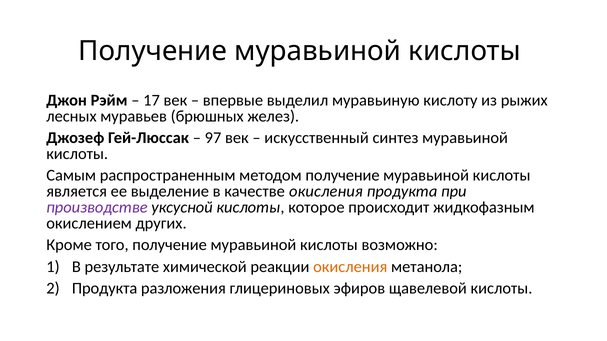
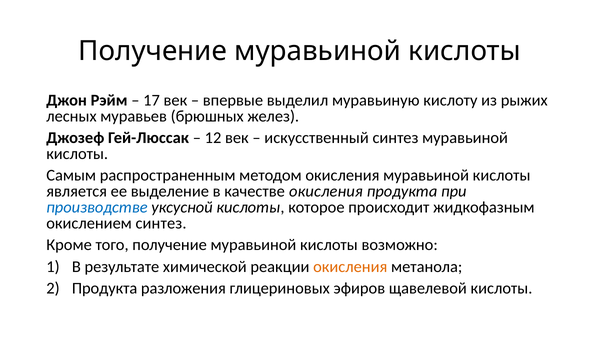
97: 97 -> 12
методом получение: получение -> окисления
производстве colour: purple -> blue
окислением других: других -> синтез
